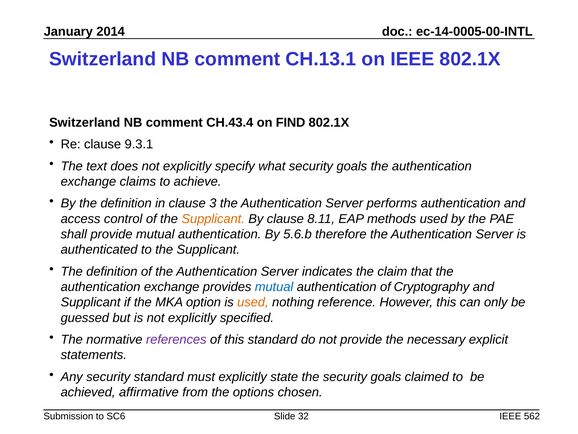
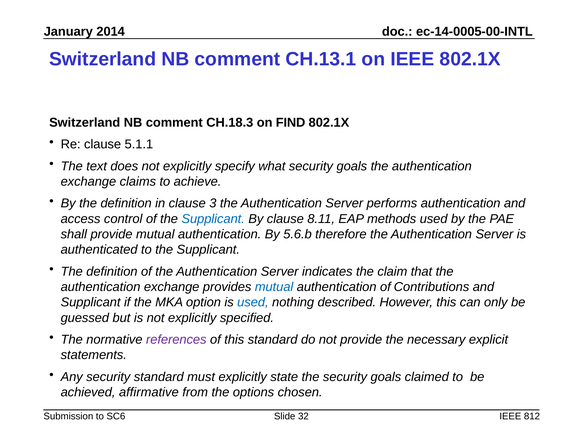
CH.43.4: CH.43.4 -> CH.18.3
9.3.1: 9.3.1 -> 5.1.1
Supplicant at (213, 219) colour: orange -> blue
Cryptography: Cryptography -> Contributions
used at (253, 302) colour: orange -> blue
reference: reference -> described
562: 562 -> 812
